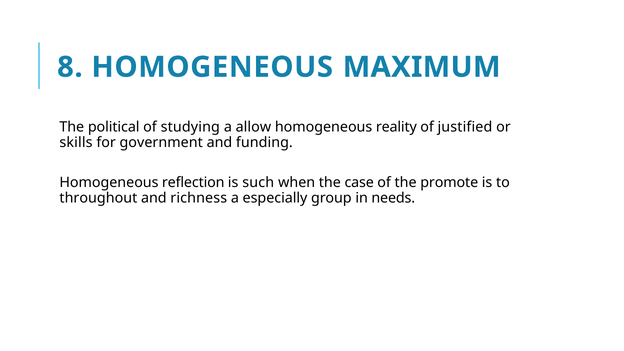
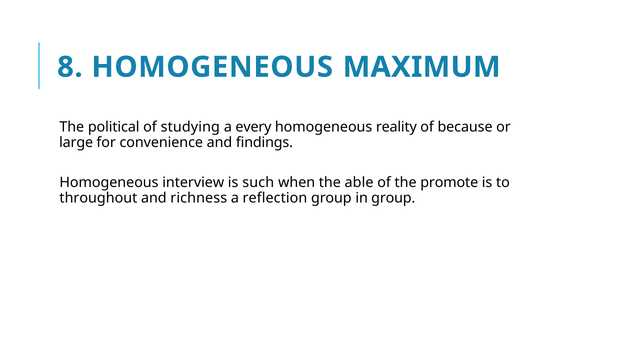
allow: allow -> every
justified: justified -> because
skills: skills -> large
government: government -> convenience
funding: funding -> findings
reflection: reflection -> interview
case: case -> able
especially: especially -> reflection
in needs: needs -> group
